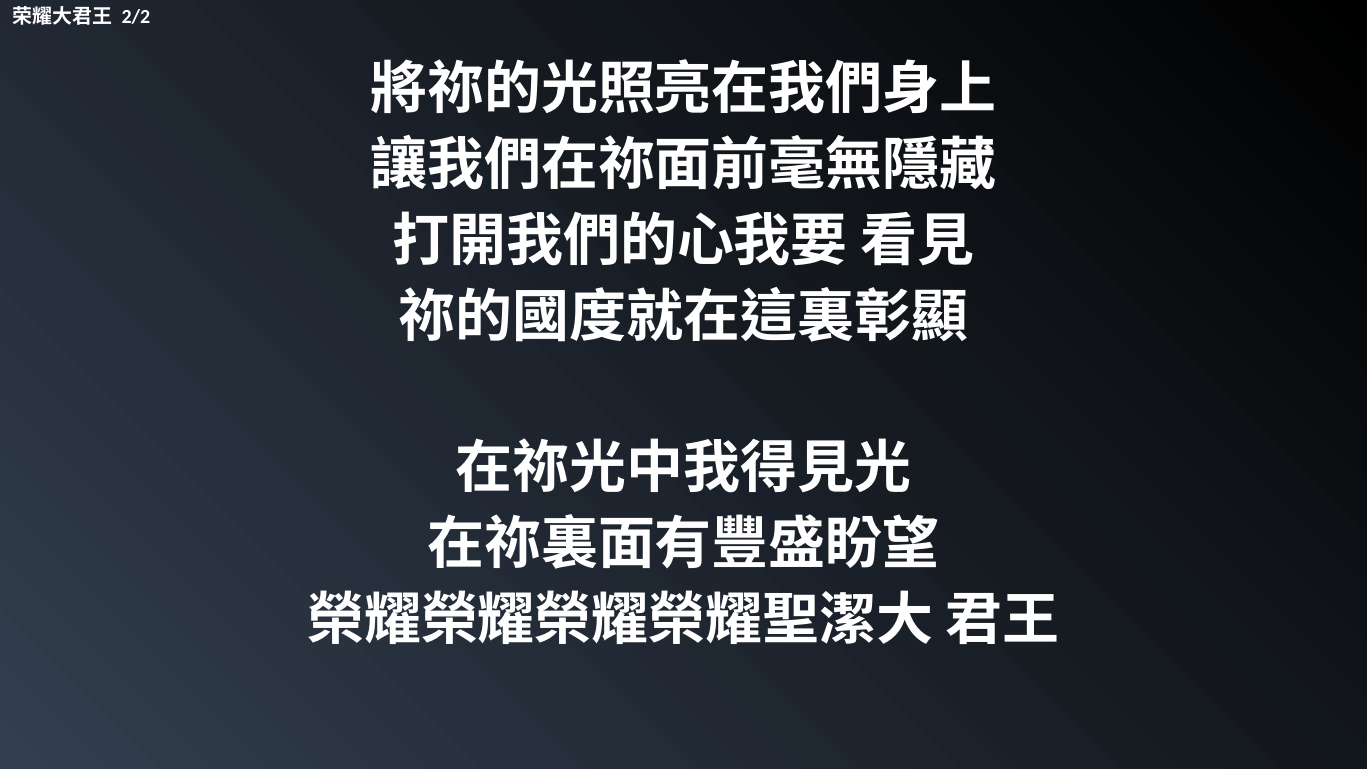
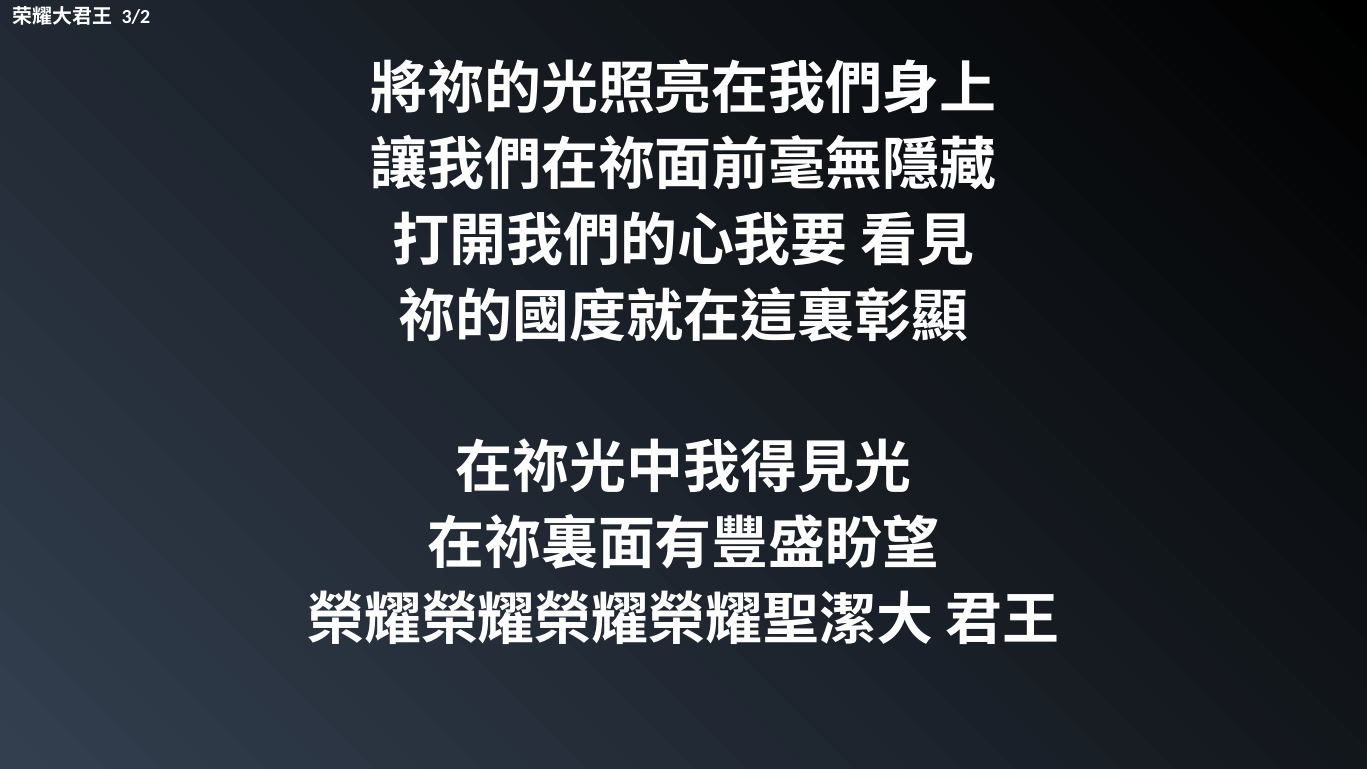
2/2: 2/2 -> 3/2
